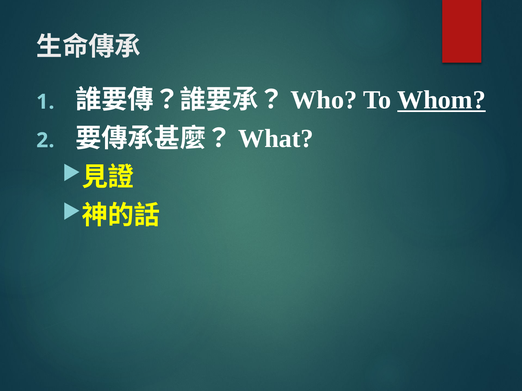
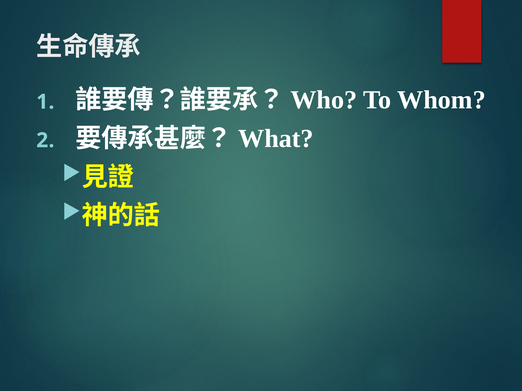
Whom underline: present -> none
